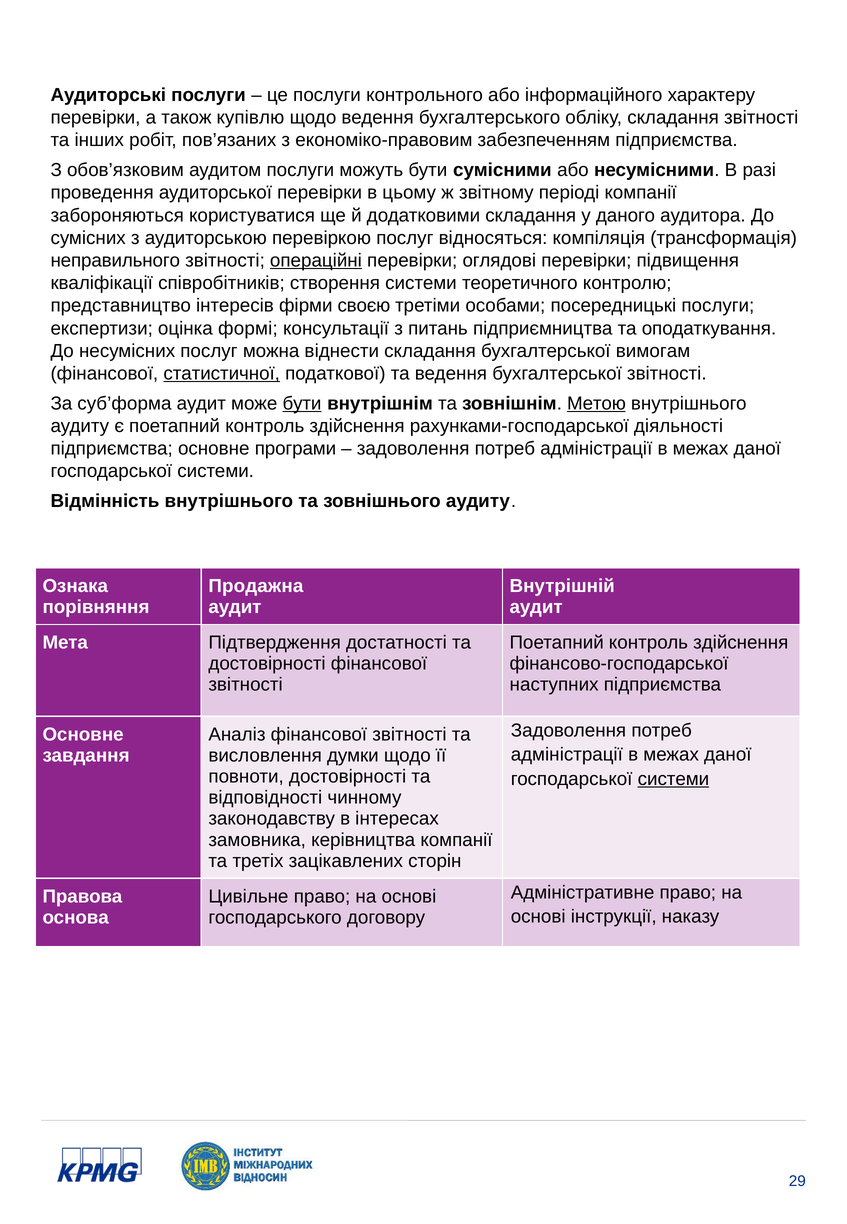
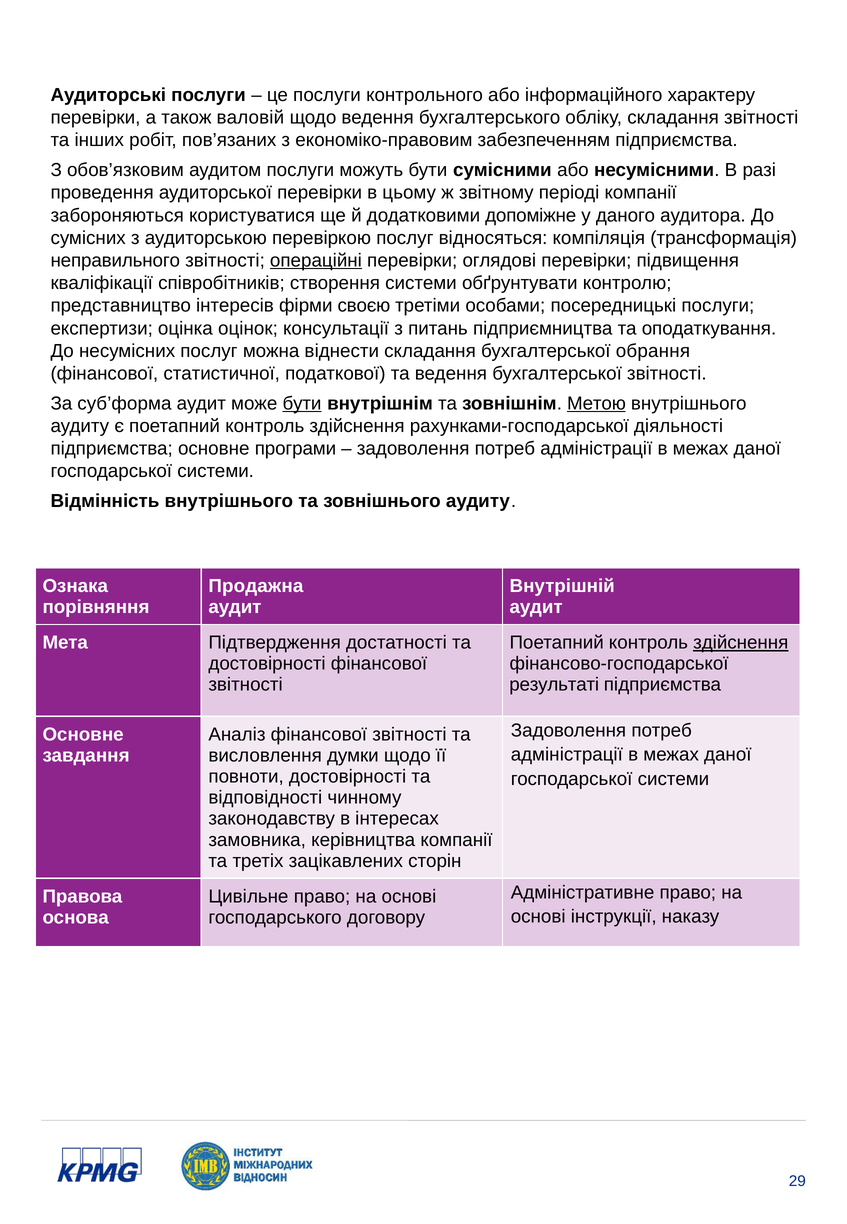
купівлю: купівлю -> валовій
додатковими складання: складання -> допоміжне
теоретичного: теоретичного -> обґрунтувати
формі: формі -> оцінок
вимогам: вимогам -> обрання
статистичної underline: present -> none
здійснення at (741, 642) underline: none -> present
наступних: наступних -> результаті
системи at (673, 779) underline: present -> none
